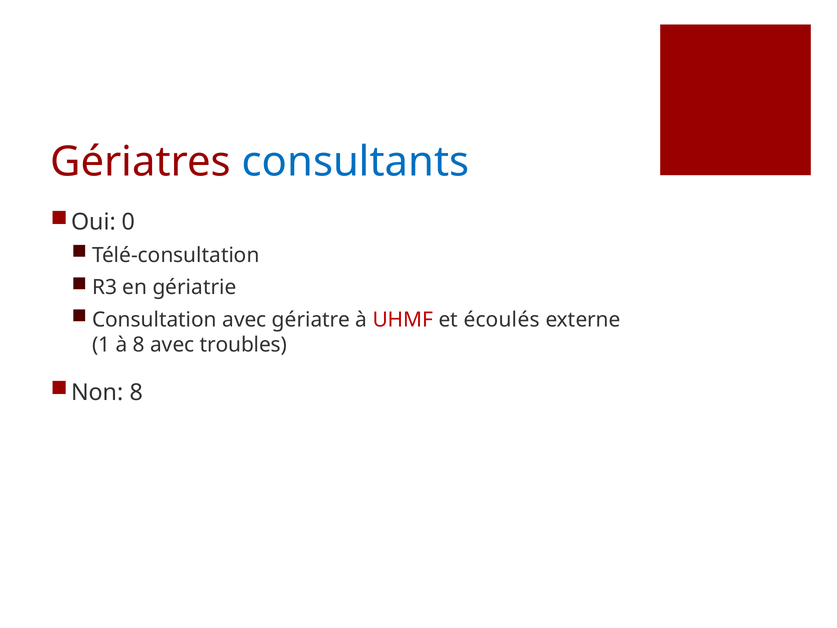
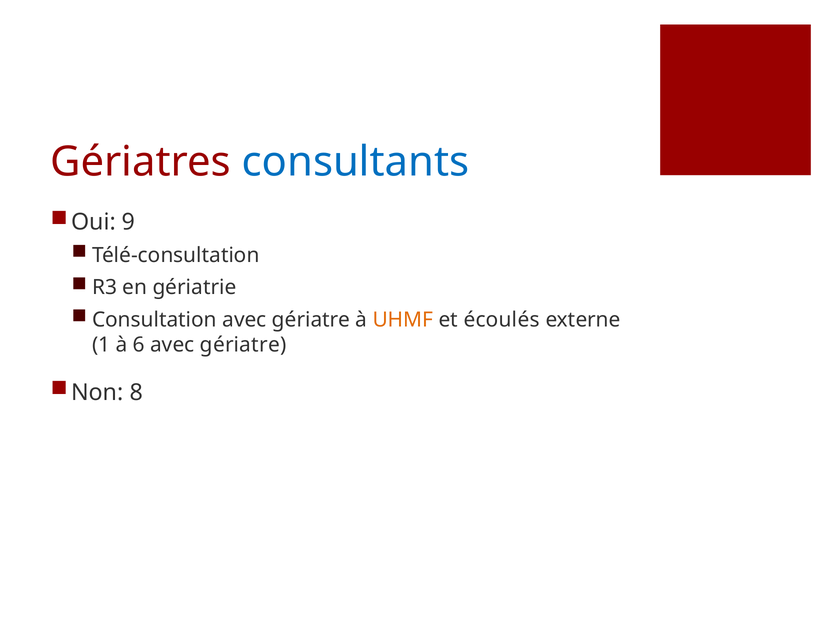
0: 0 -> 9
UHMF colour: red -> orange
à 8: 8 -> 6
troubles at (243, 345): troubles -> gériatre
